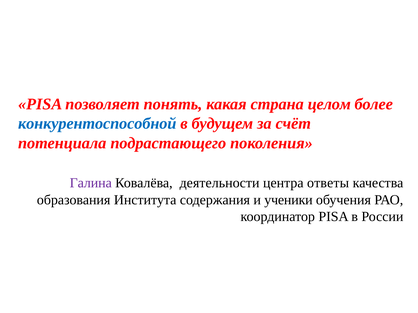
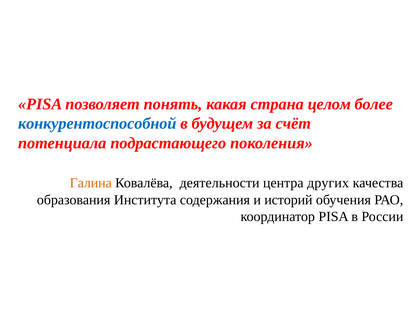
Галина colour: purple -> orange
ответы: ответы -> других
ученики: ученики -> историй
